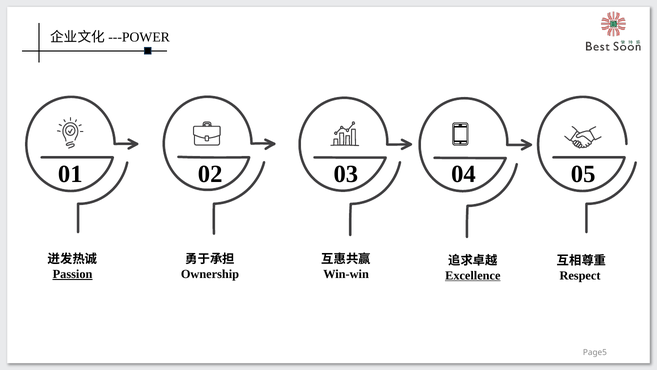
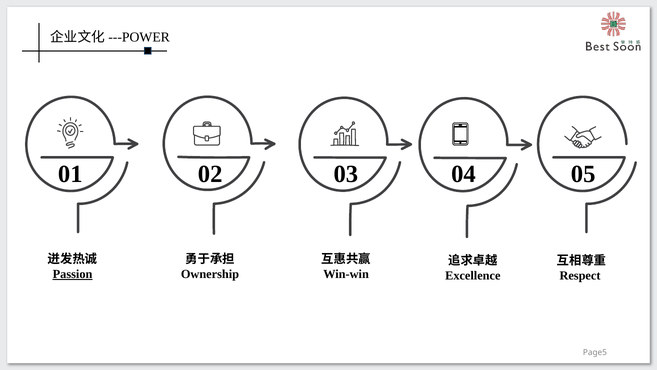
Excellence underline: present -> none
